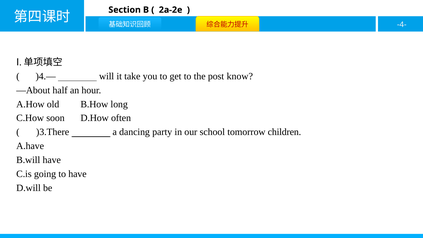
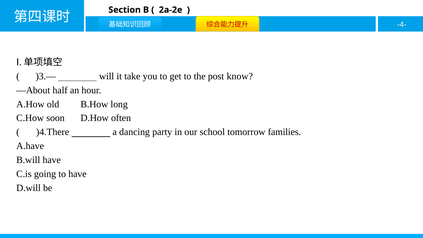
)4.—: )4.— -> )3.—
)3.There: )3.There -> )4.There
children: children -> families
